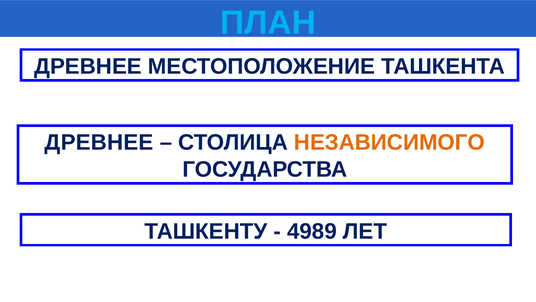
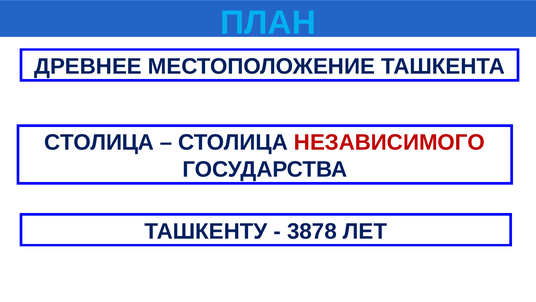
ДРЕВНЕЕ at (99, 142): ДРЕВНЕЕ -> СТОЛИЦА
НЕЗАВИСИМОГО colour: orange -> red
4989: 4989 -> 3878
